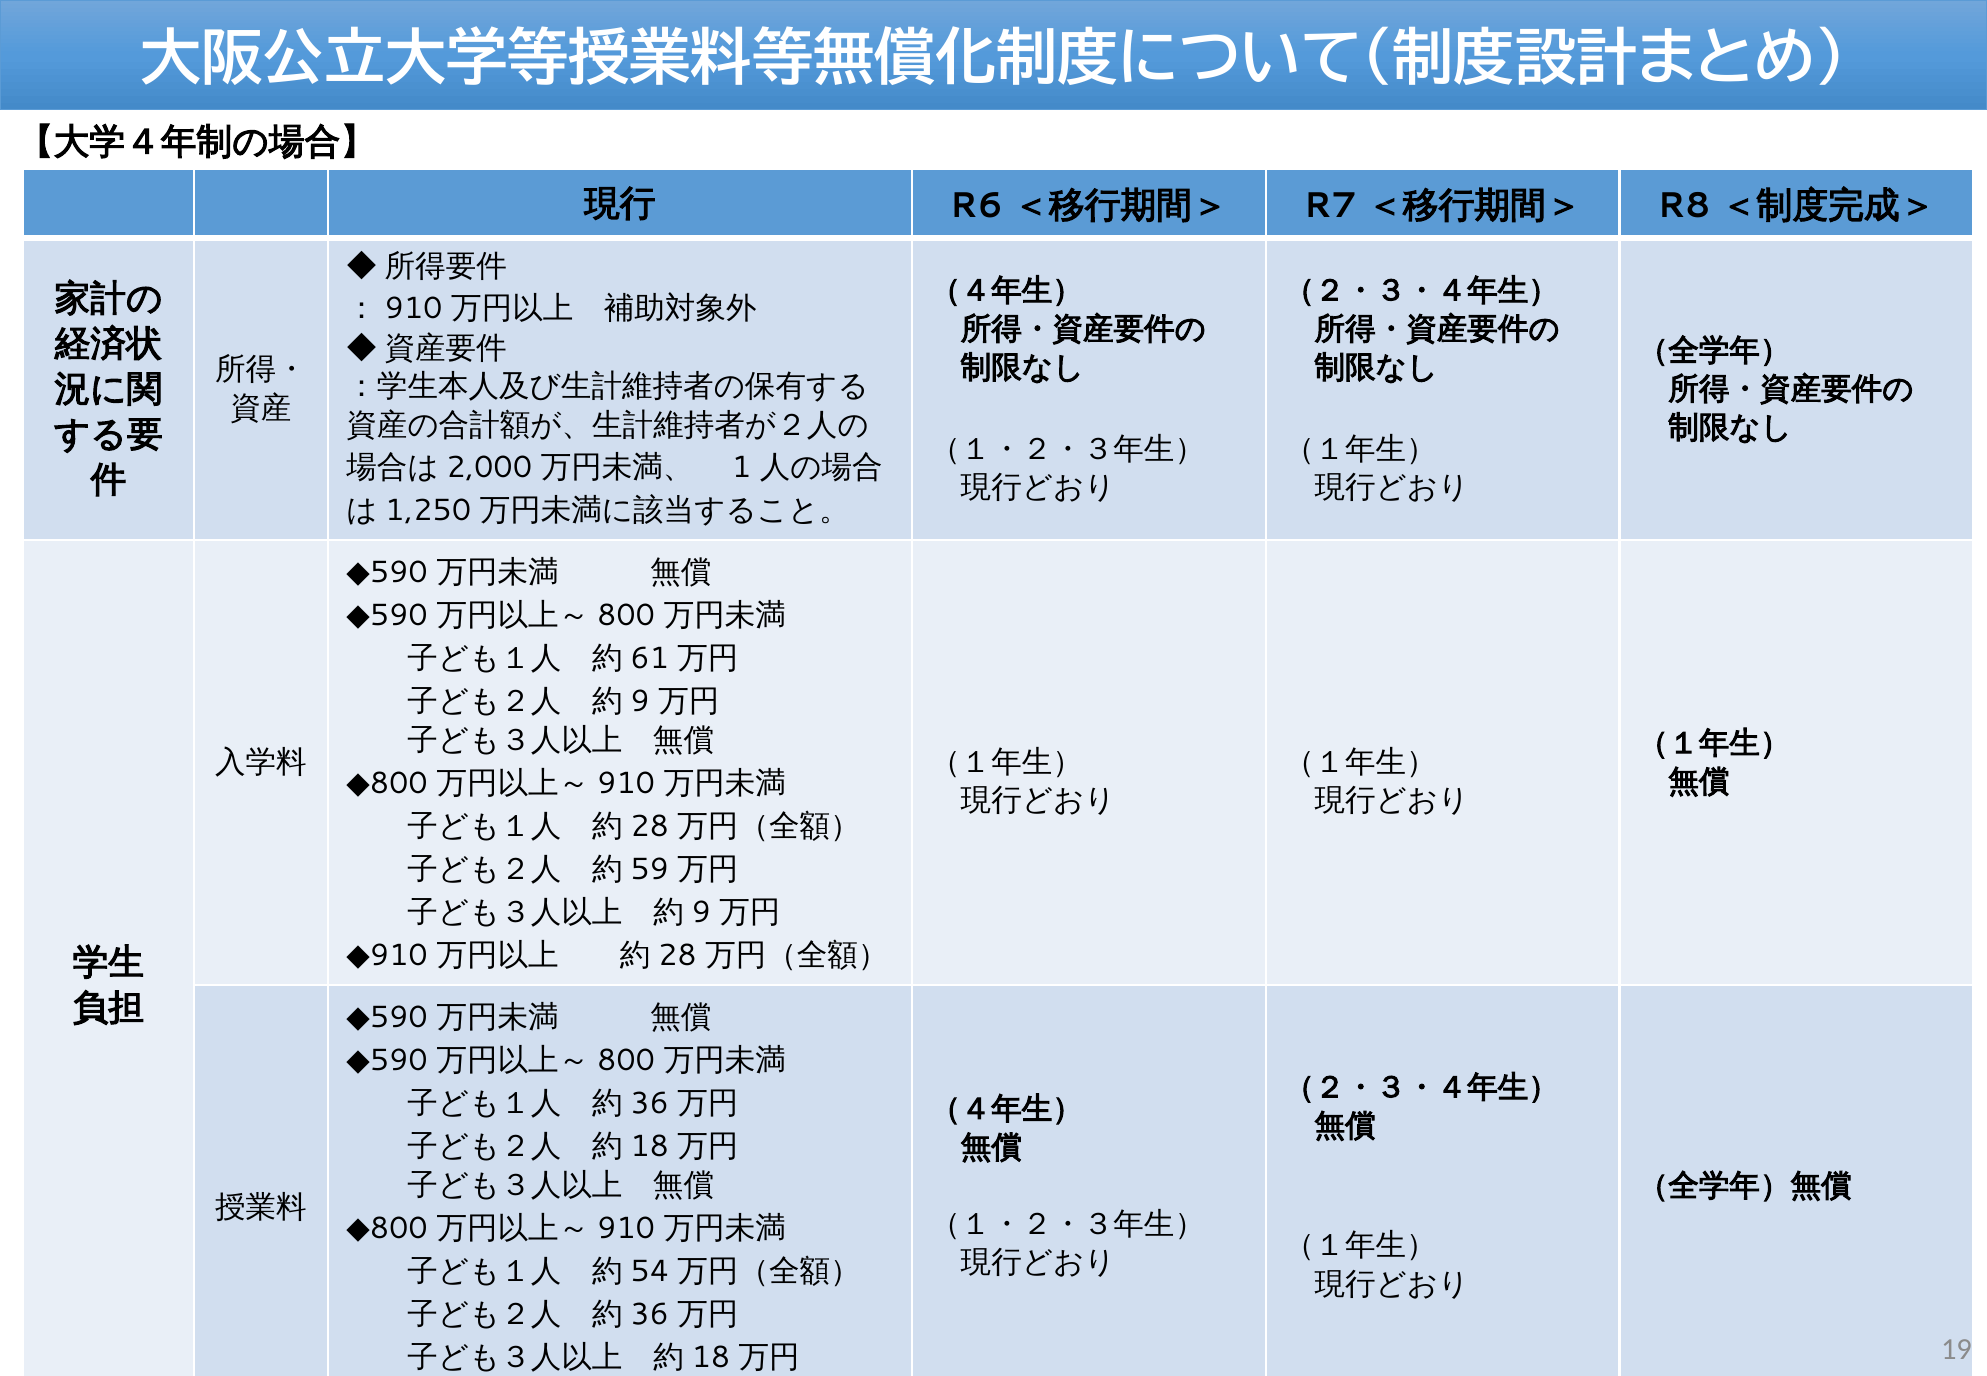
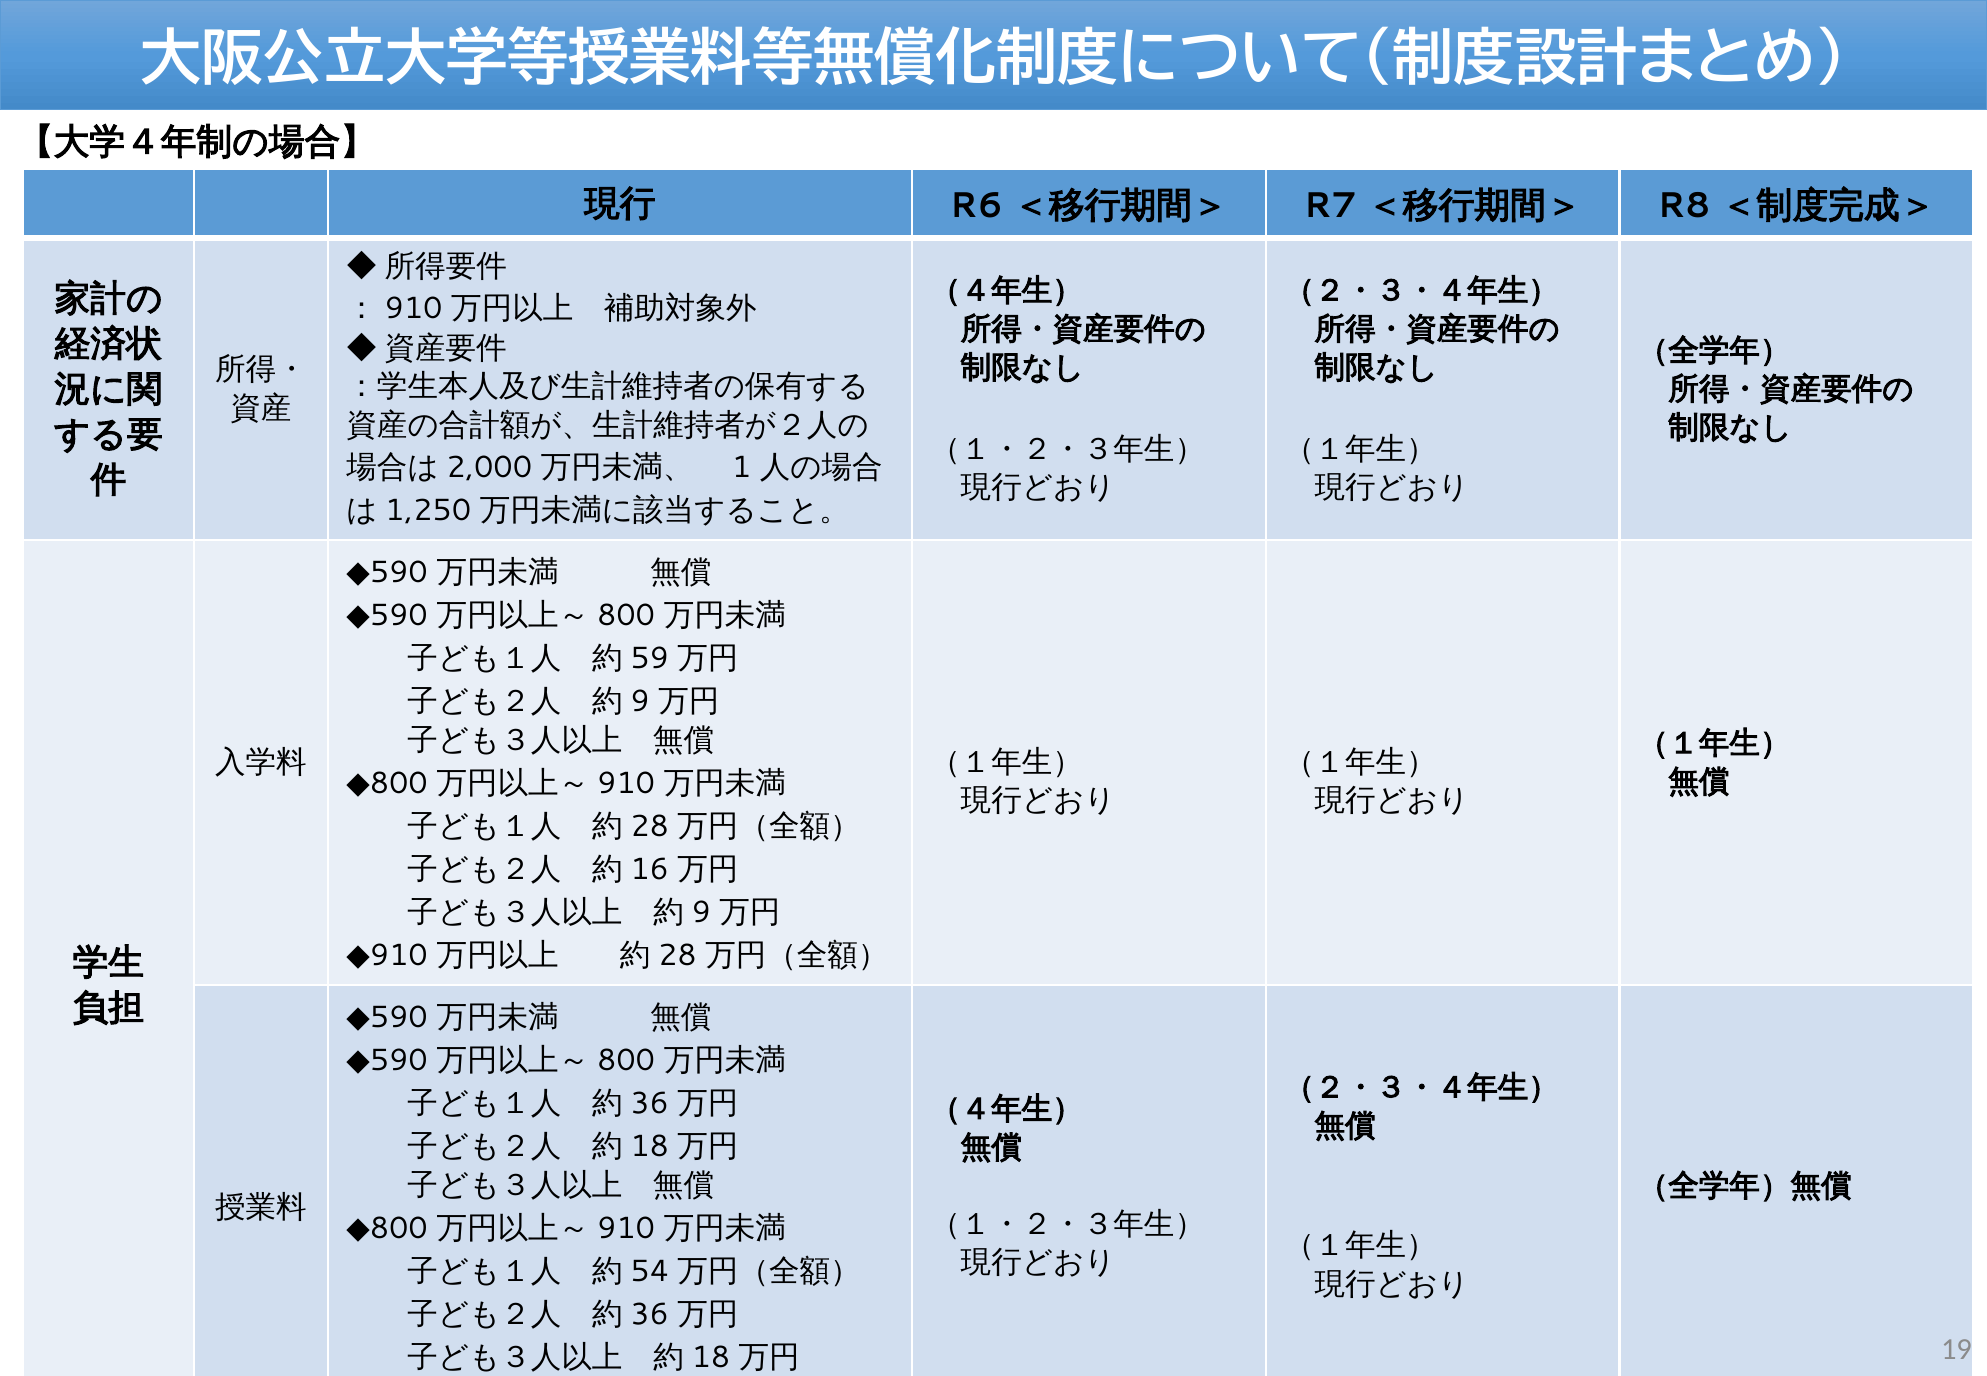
61: 61 -> 59
59: 59 -> 16
